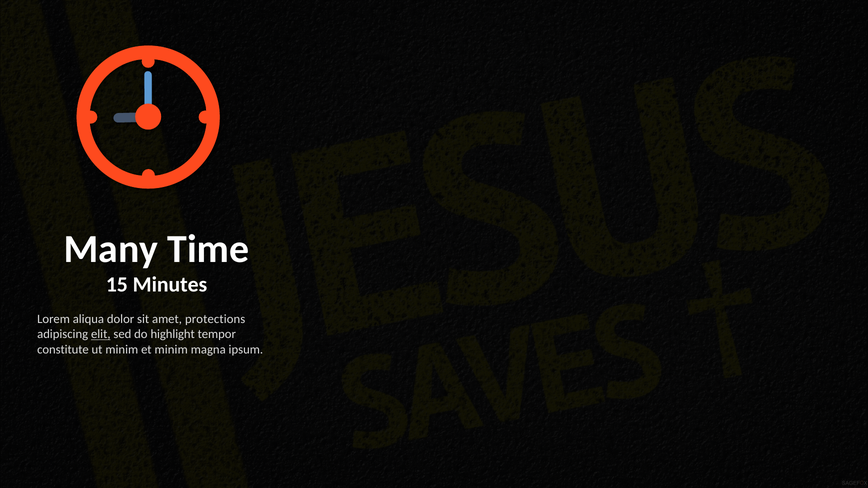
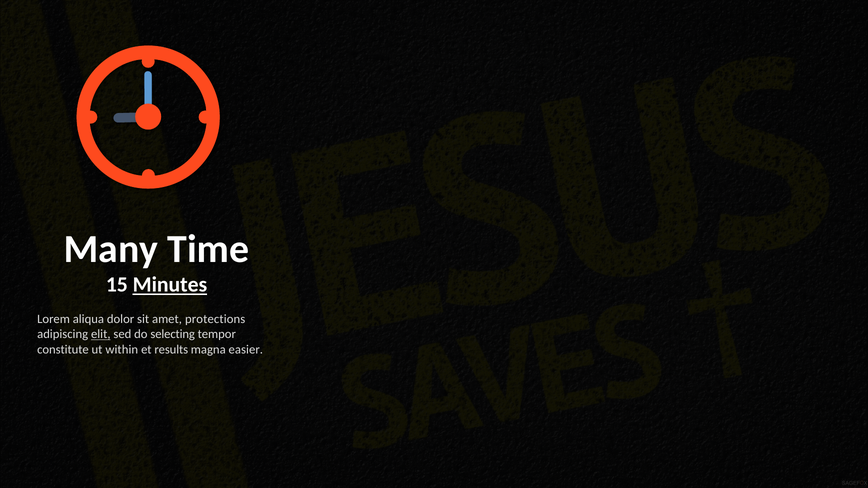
Minutes underline: none -> present
highlight: highlight -> selecting
ut minim: minim -> within
et minim: minim -> results
ipsum: ipsum -> easier
